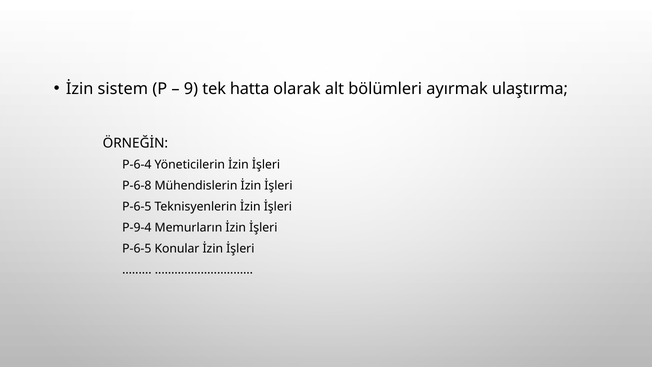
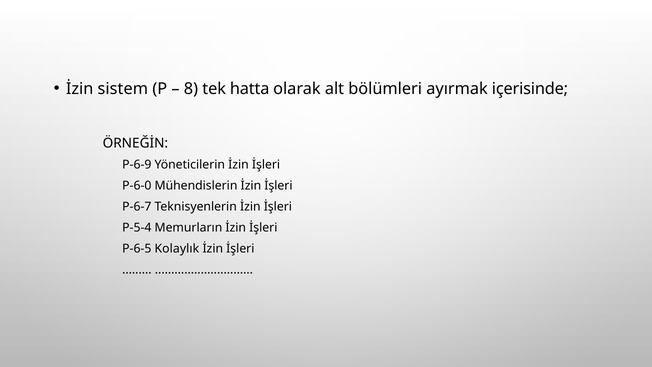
9: 9 -> 8
ulaştırma: ulaştırma -> içerisinde
P-6-4: P-6-4 -> P-6-9
P-6-8: P-6-8 -> P-6-0
P-6-5 at (137, 207): P-6-5 -> P-6-7
P-9-4: P-9-4 -> P-5-4
Konular: Konular -> Kolaylık
